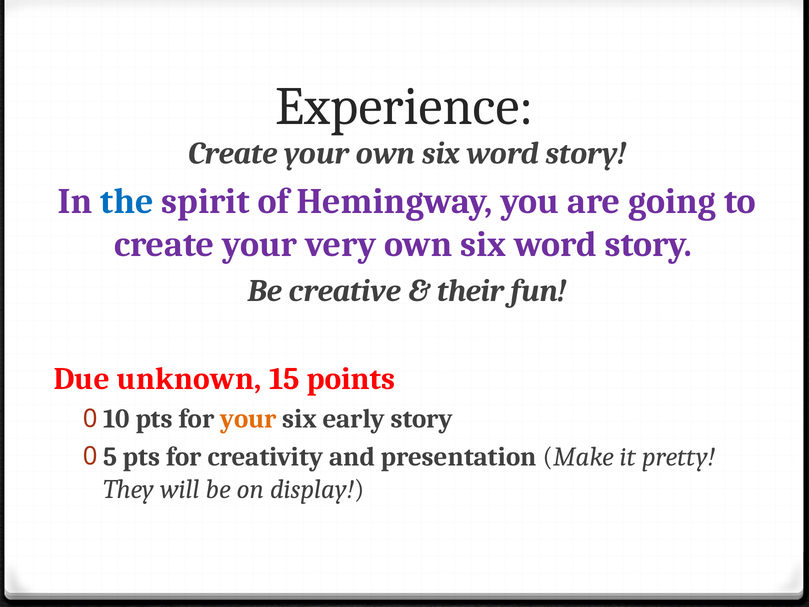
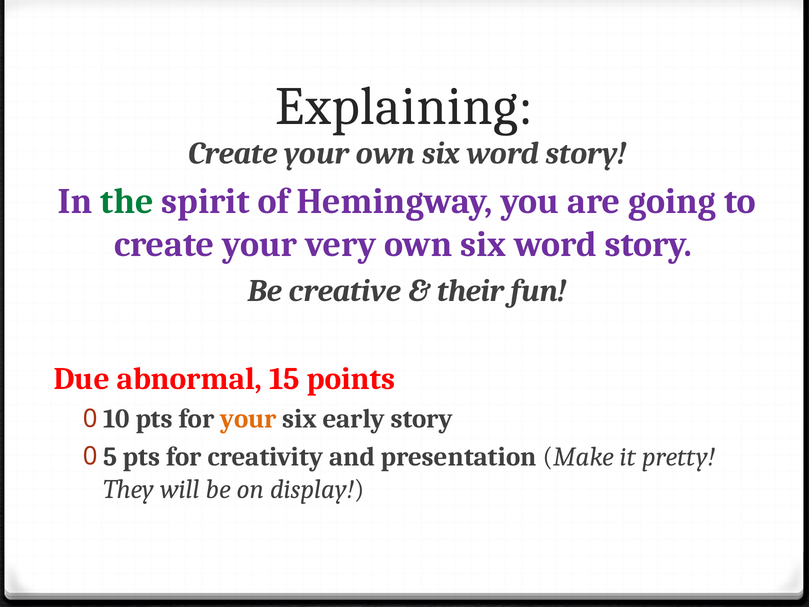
Experience: Experience -> Explaining
the colour: blue -> green
unknown: unknown -> abnormal
